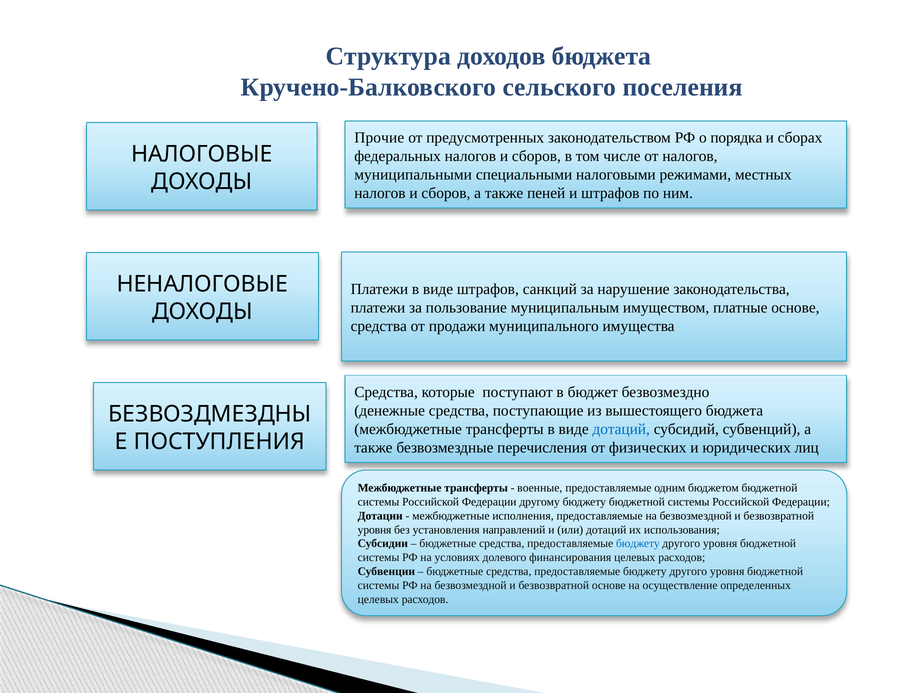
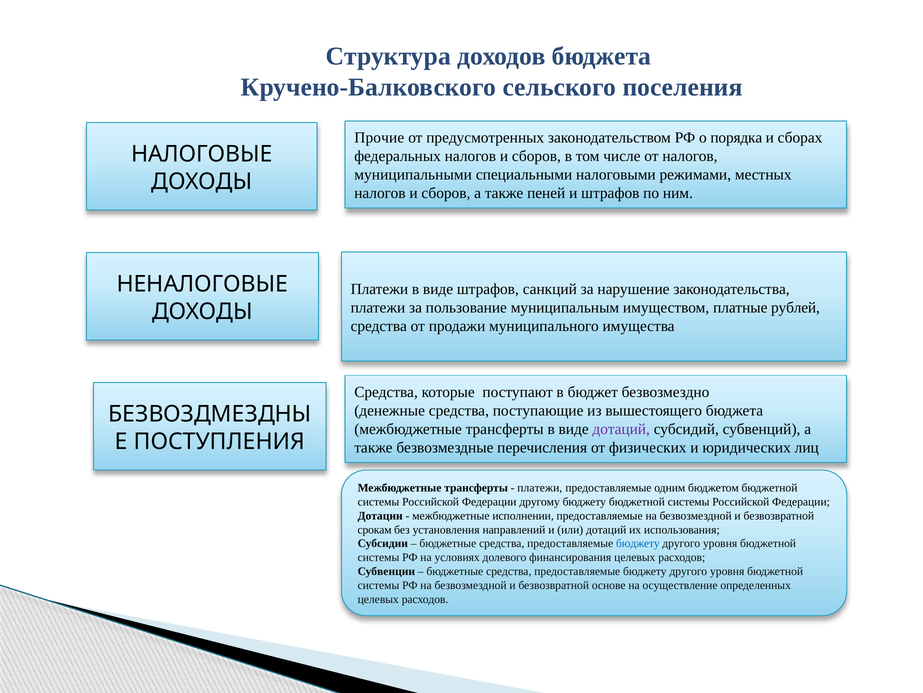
платные основе: основе -> рублей
дотаций at (621, 429) colour: blue -> purple
военные at (540, 488): военные -> платежи
исполнения: исполнения -> исполнении
уровня at (375, 529): уровня -> срокам
